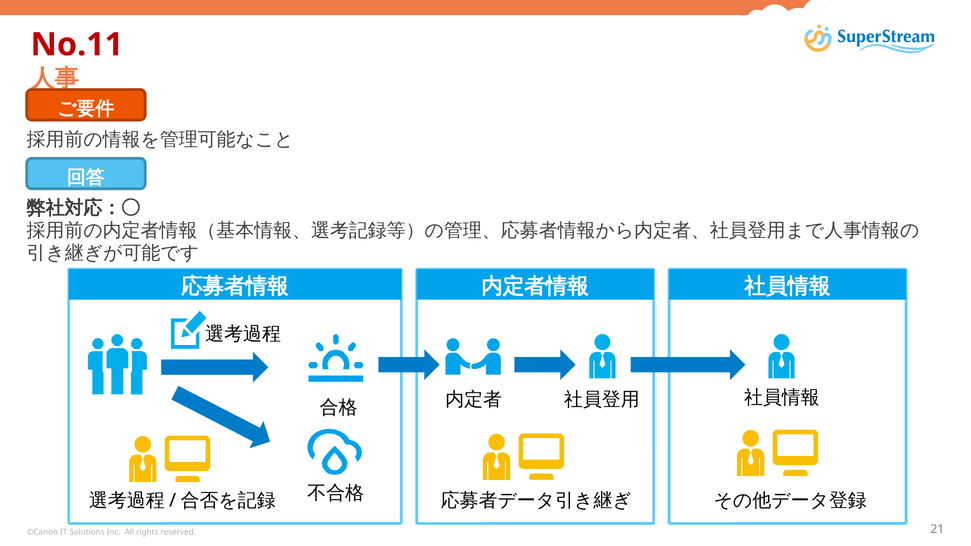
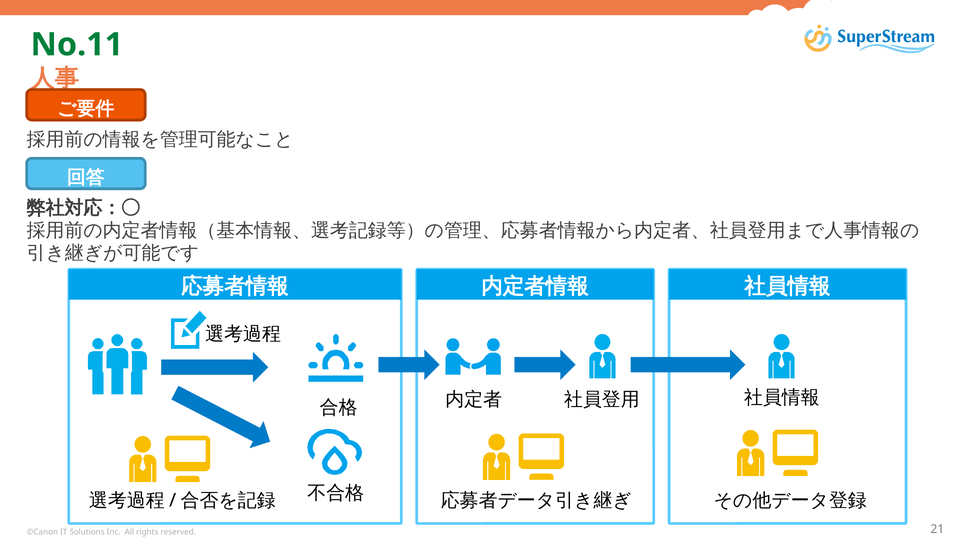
No.11 colour: red -> green
